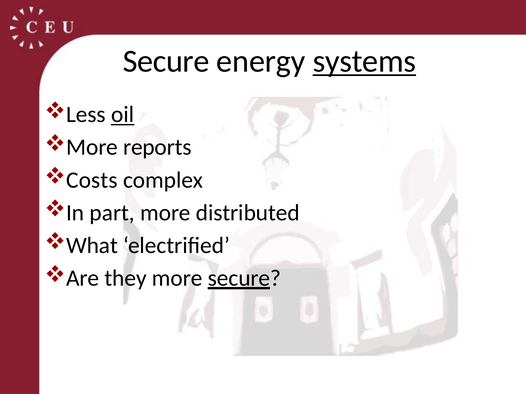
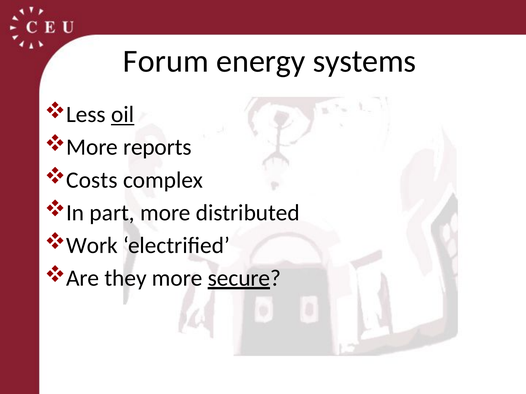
Secure at (166, 61): Secure -> Forum
systems underline: present -> none
What: What -> Work
